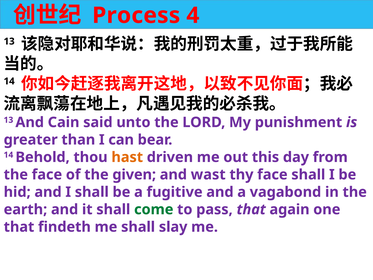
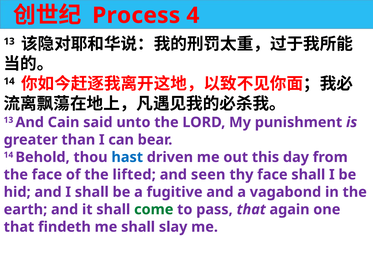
hast colour: orange -> blue
given: given -> lifted
wast: wast -> seen
